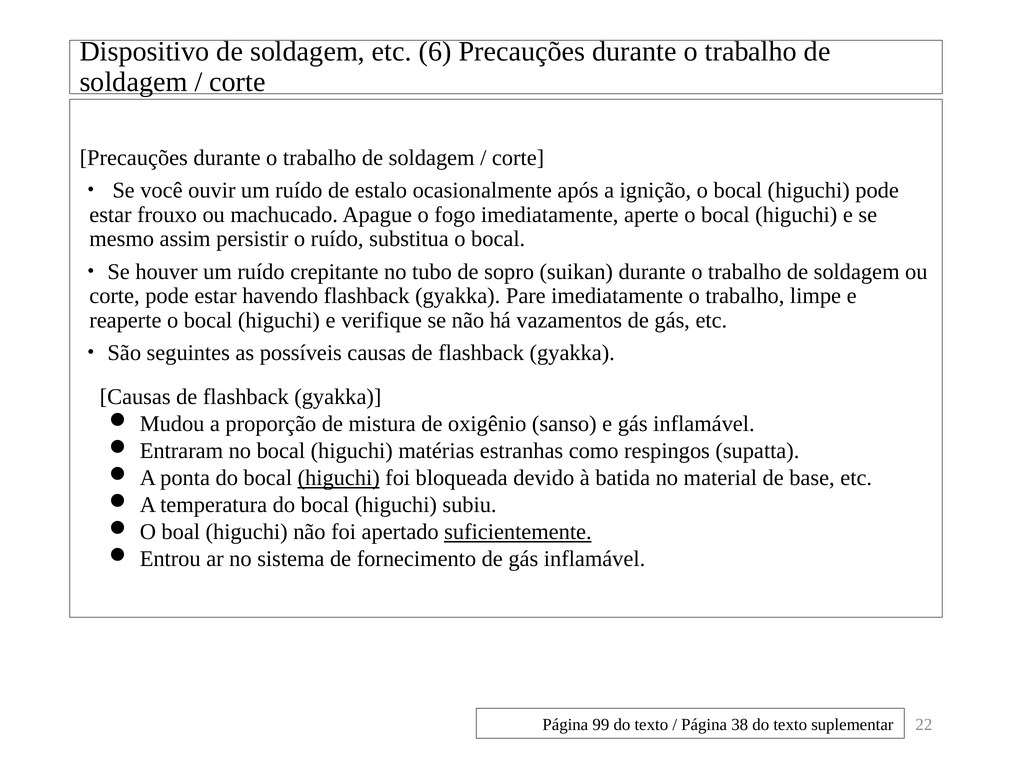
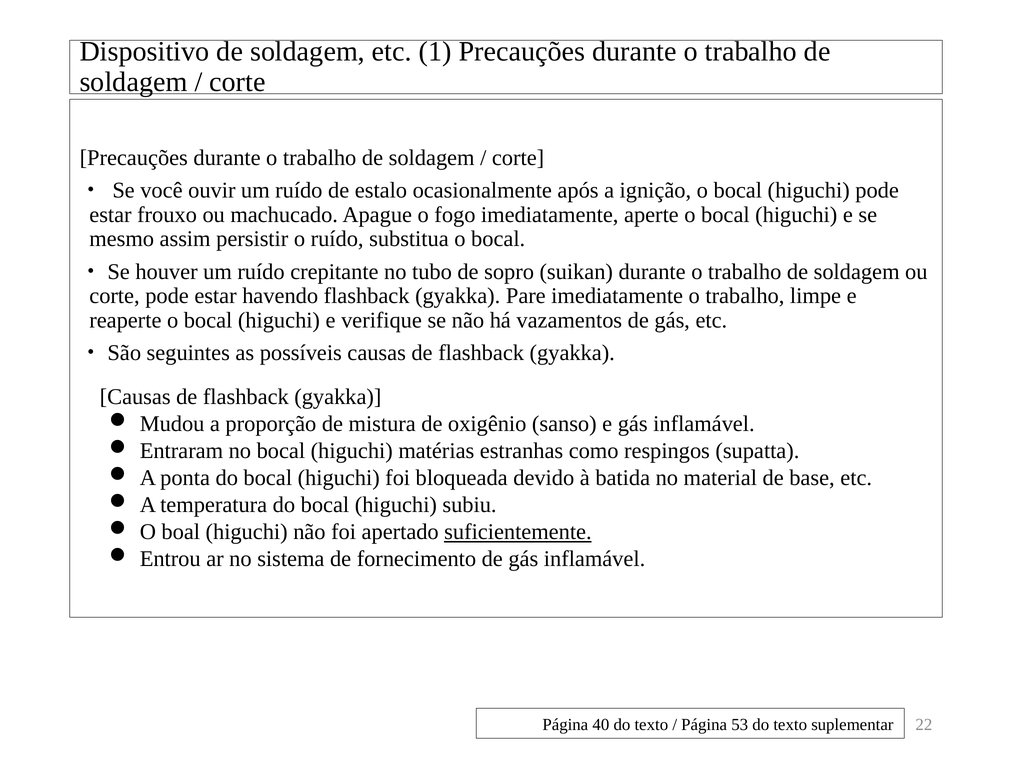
6: 6 -> 1
higuchi at (339, 478) underline: present -> none
99: 99 -> 40
38: 38 -> 53
